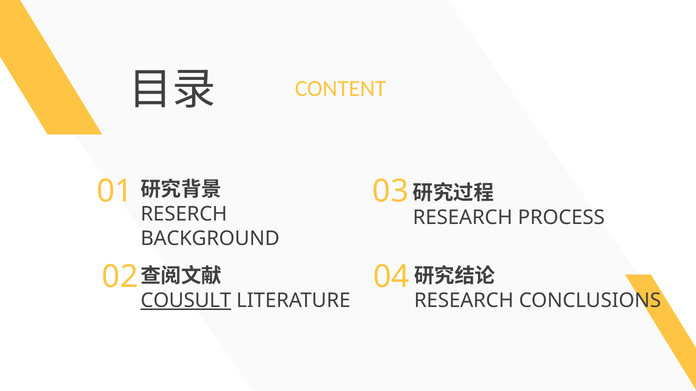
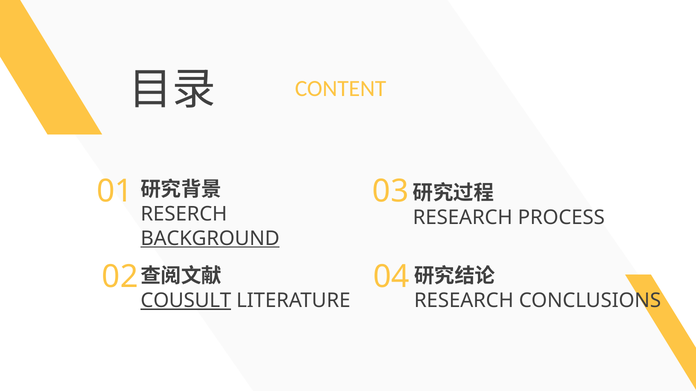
BACKGROUND underline: none -> present
